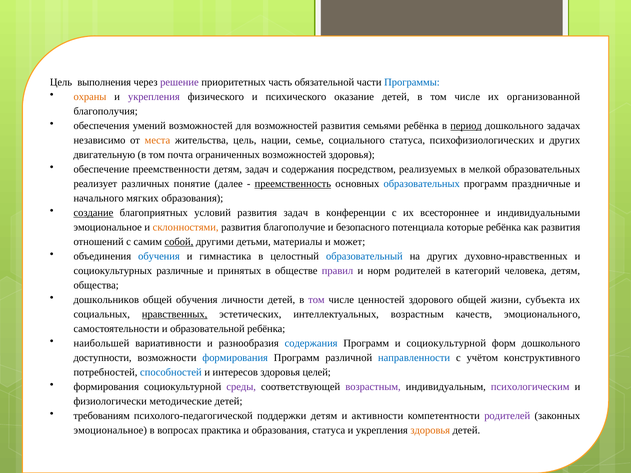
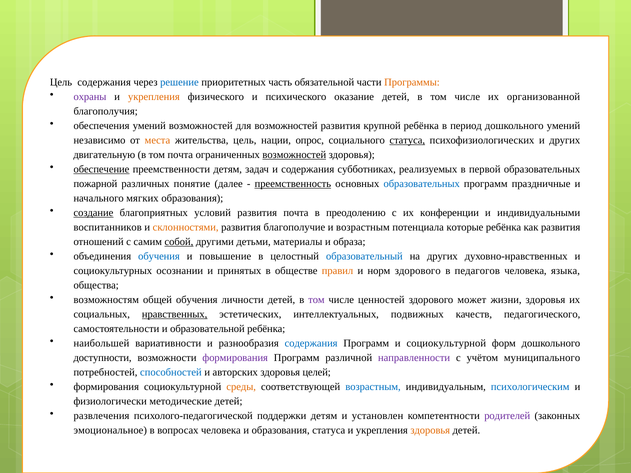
Цель выполнения: выполнения -> содержания
решение colour: purple -> blue
Программы colour: blue -> orange
охраны colour: orange -> purple
укрепления at (154, 97) colour: purple -> orange
семьями: семьями -> крупной
период underline: present -> none
дошкольного задачах: задачах -> умений
семье: семье -> опрос
статуса at (407, 140) underline: none -> present
возможностей at (294, 155) underline: none -> present
обеспечение underline: none -> present
посредством: посредством -> субботниках
мелкой: мелкой -> первой
реализует: реализует -> пожарной
развития задач: задач -> почта
конференции: конференции -> преодолению
всестороннее: всестороннее -> конференции
эмоциональное at (108, 227): эмоциональное -> воспитанников
и безопасного: безопасного -> возрастным
может: может -> образа
гимнастика: гимнастика -> повышение
различные: различные -> осознании
правил colour: purple -> orange
норм родителей: родителей -> здорового
категорий: категорий -> педагогов
человека детям: детям -> языка
дошкольников: дошкольников -> возможностям
здорового общей: общей -> может
жизни субъекта: субъекта -> здоровья
интеллектуальных возрастным: возрастным -> подвижных
эмоционального: эмоционального -> педагогического
формирования at (235, 358) colour: blue -> purple
направленности colour: blue -> purple
конструктивного: конструктивного -> муниципального
интересов: интересов -> авторских
среды colour: purple -> orange
возрастным at (373, 387) colour: purple -> blue
психологическим colour: purple -> blue
требованиям: требованиям -> развлечения
активности: активности -> установлен
вопросах практика: практика -> человека
